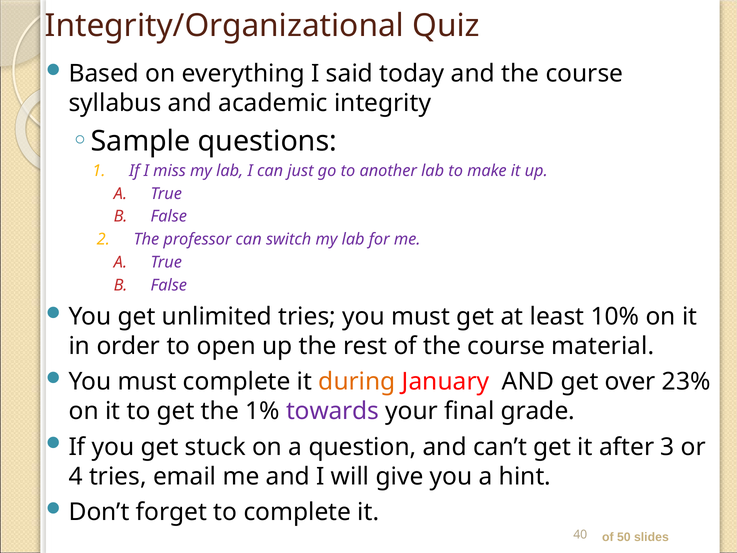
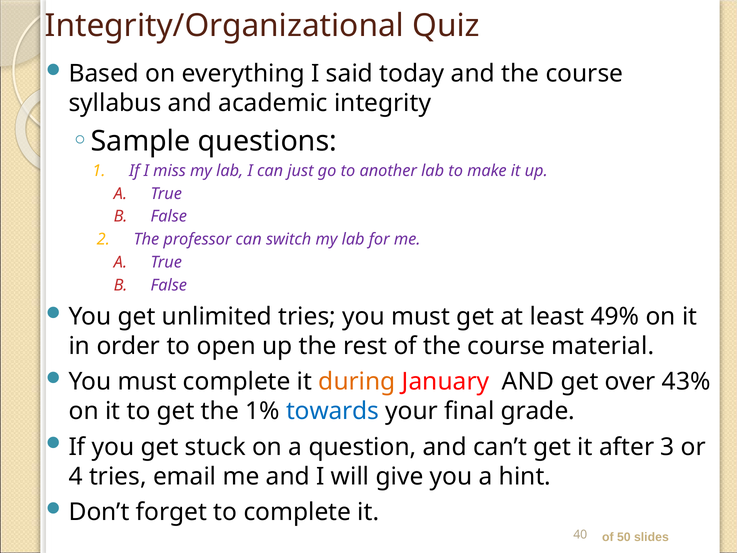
10%: 10% -> 49%
23%: 23% -> 43%
towards colour: purple -> blue
